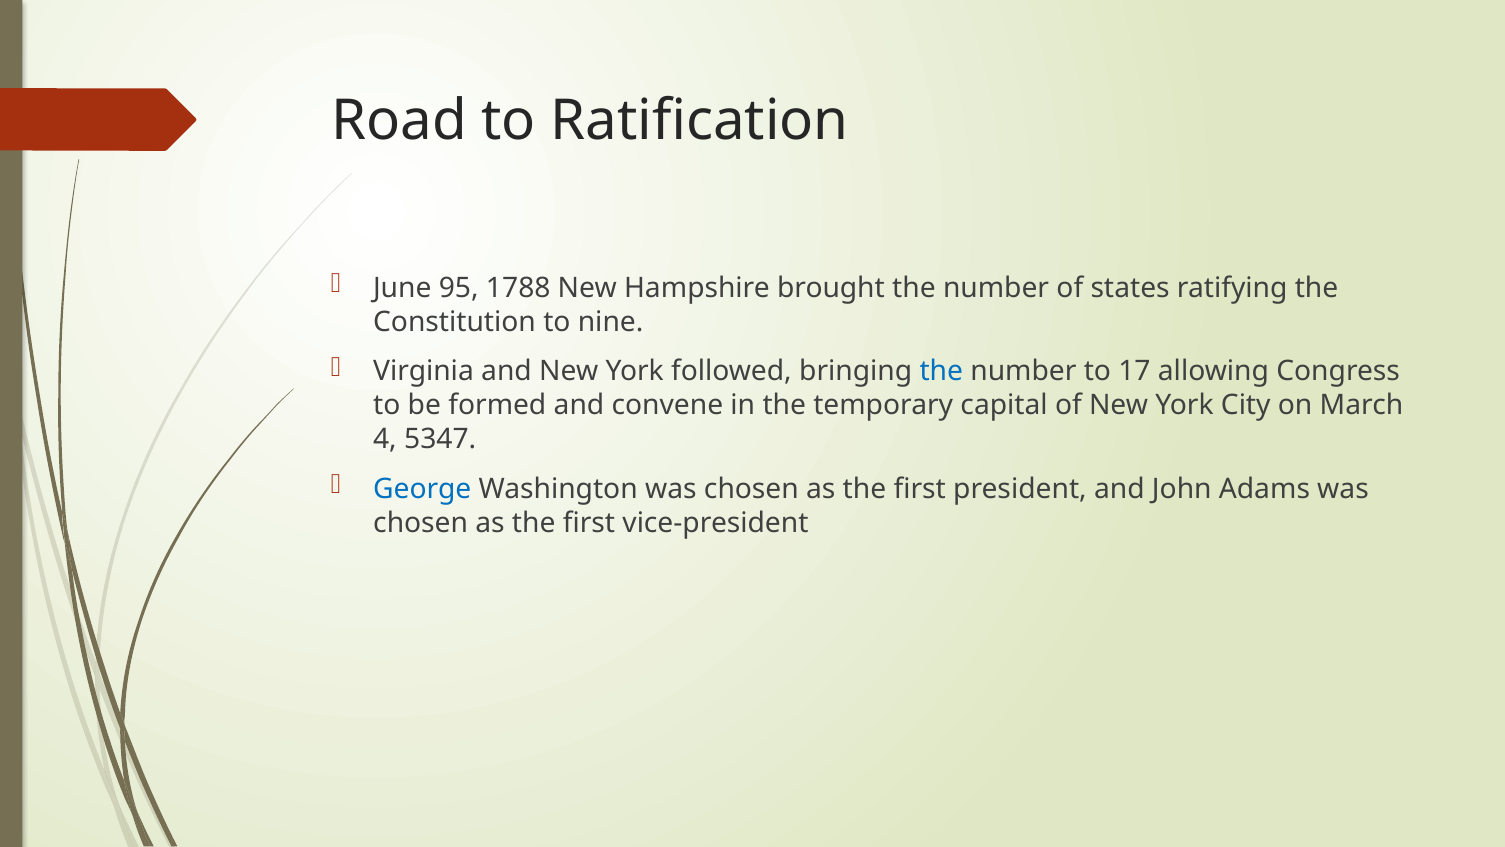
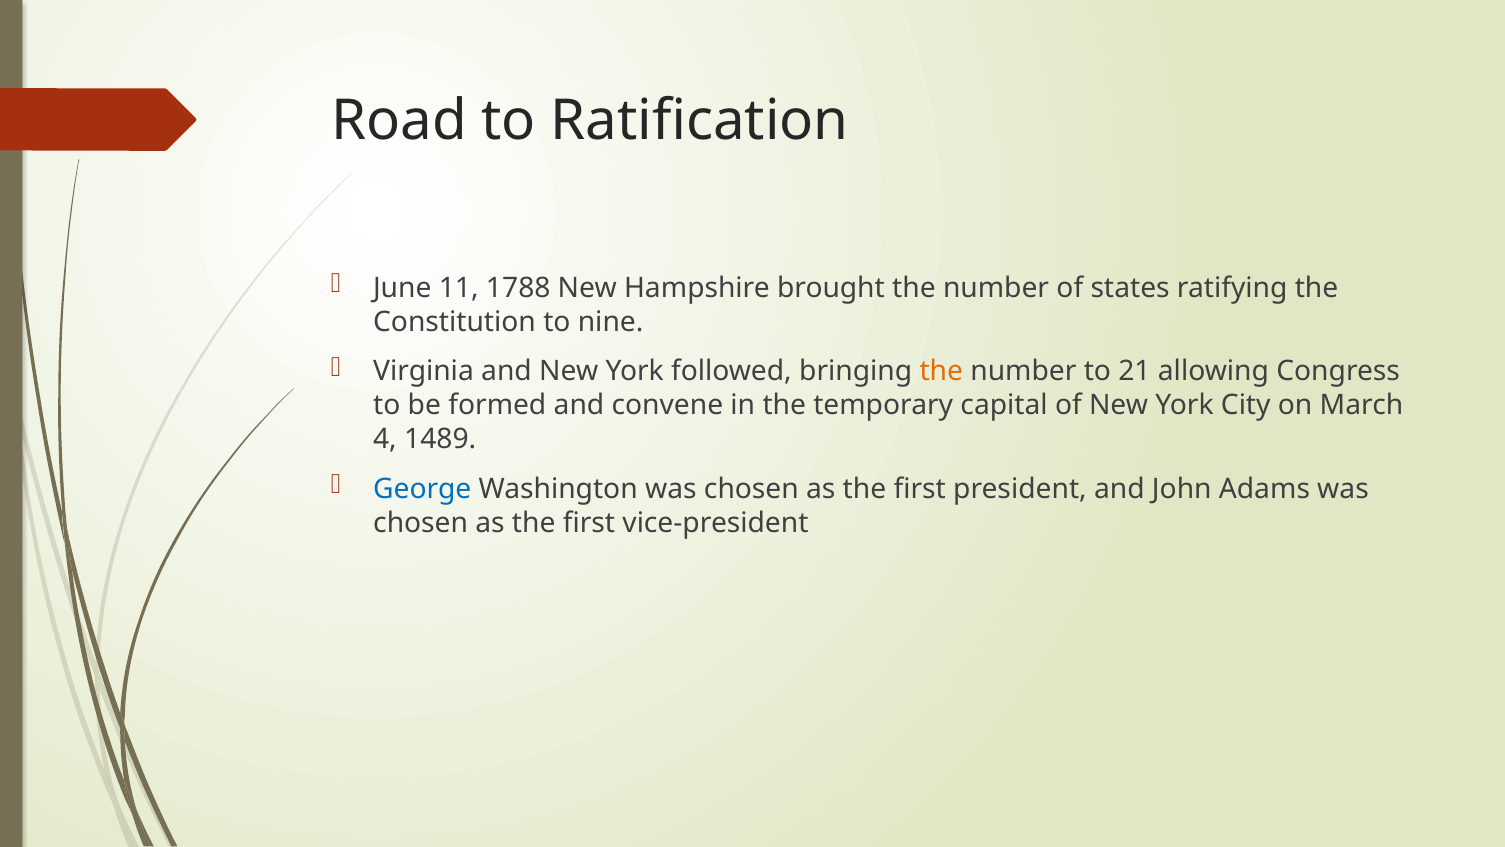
95: 95 -> 11
the at (941, 371) colour: blue -> orange
17: 17 -> 21
5347: 5347 -> 1489
